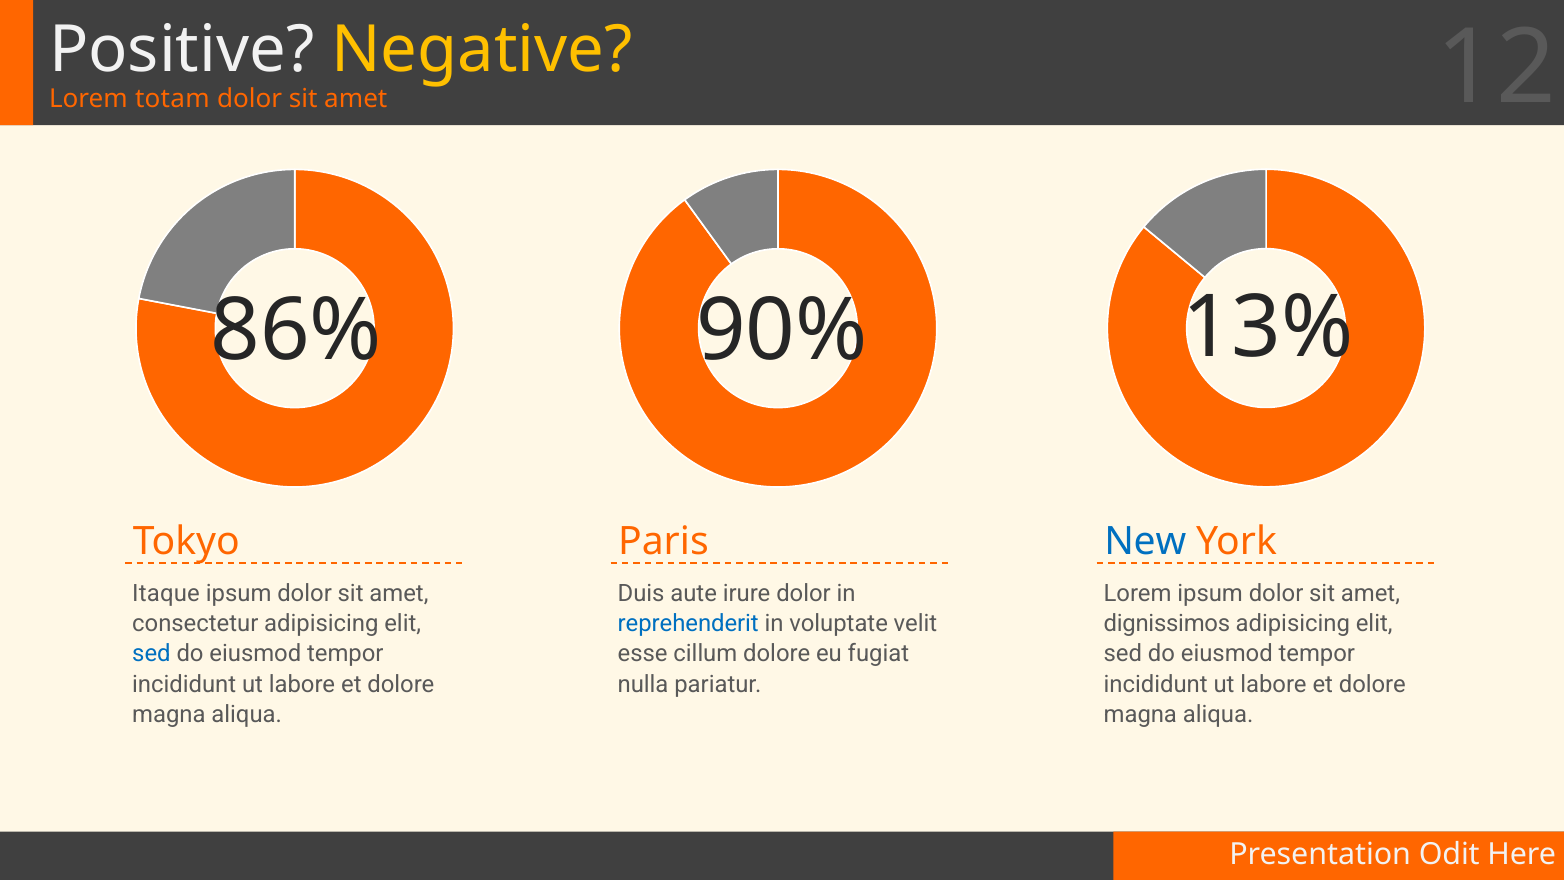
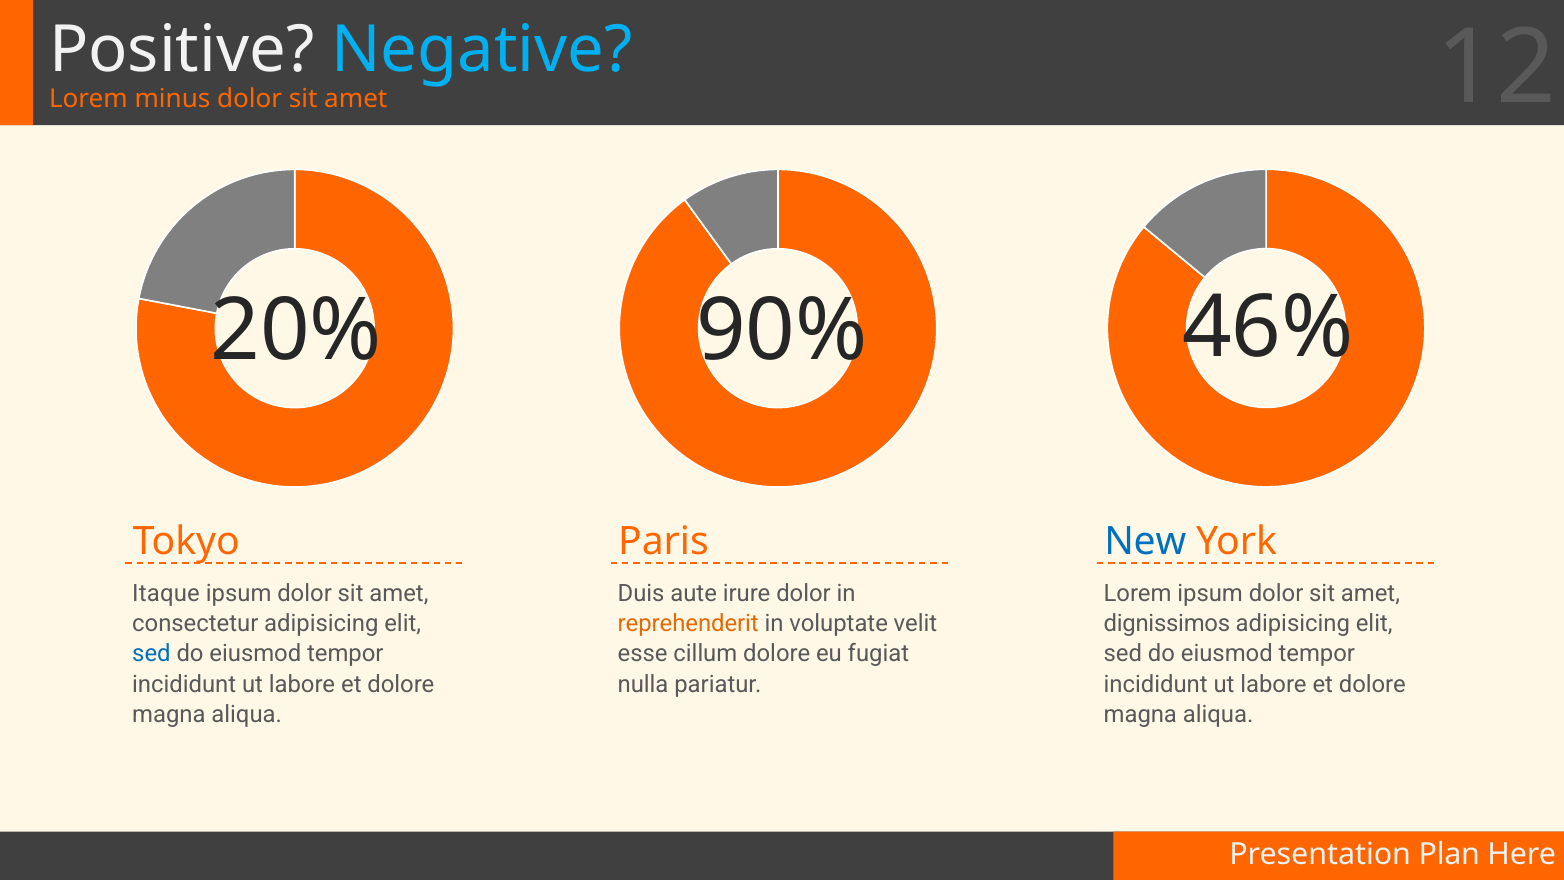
Negative colour: yellow -> light blue
totam: totam -> minus
86%: 86% -> 20%
13%: 13% -> 46%
reprehenderit colour: blue -> orange
Odit: Odit -> Plan
